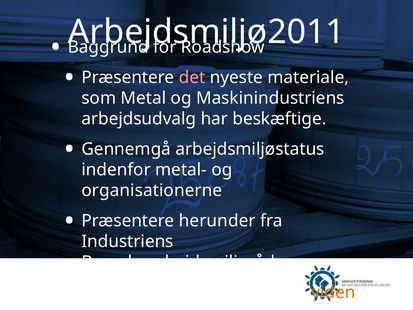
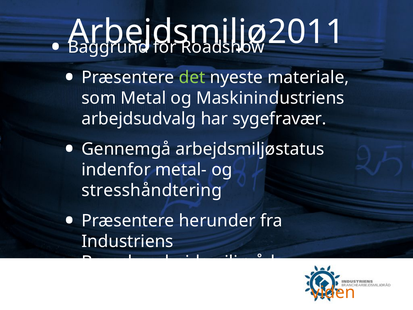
det colour: pink -> light green
beskæftige: beskæftige -> sygefravær
organisationerne: organisationerne -> stresshåndtering
